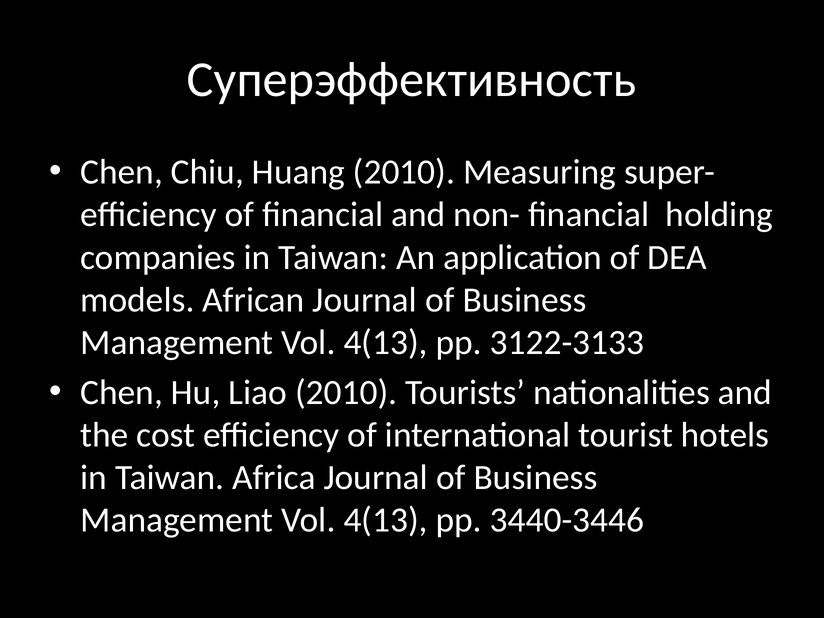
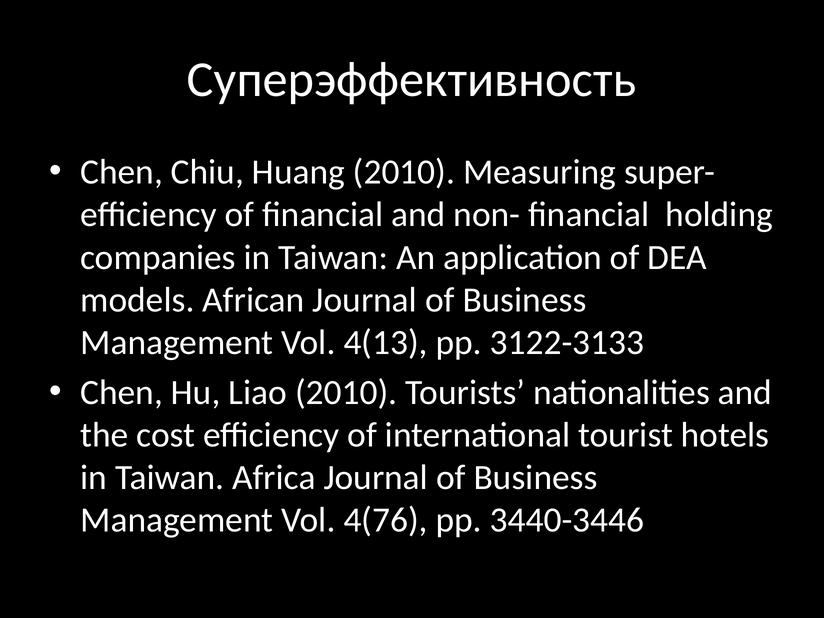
4(13 at (386, 520): 4(13 -> 4(76
